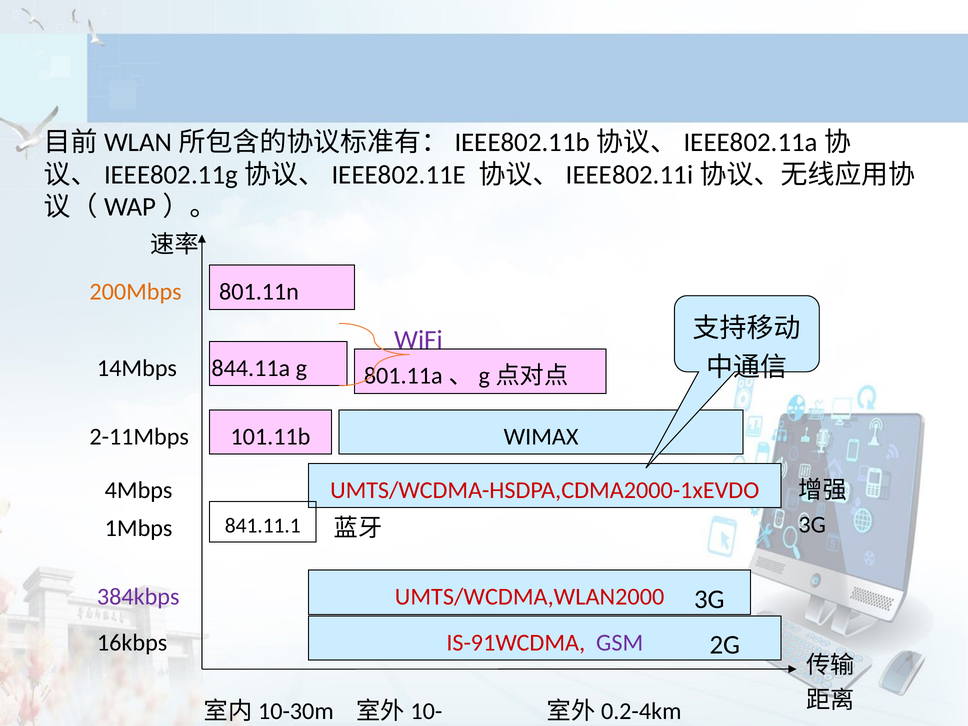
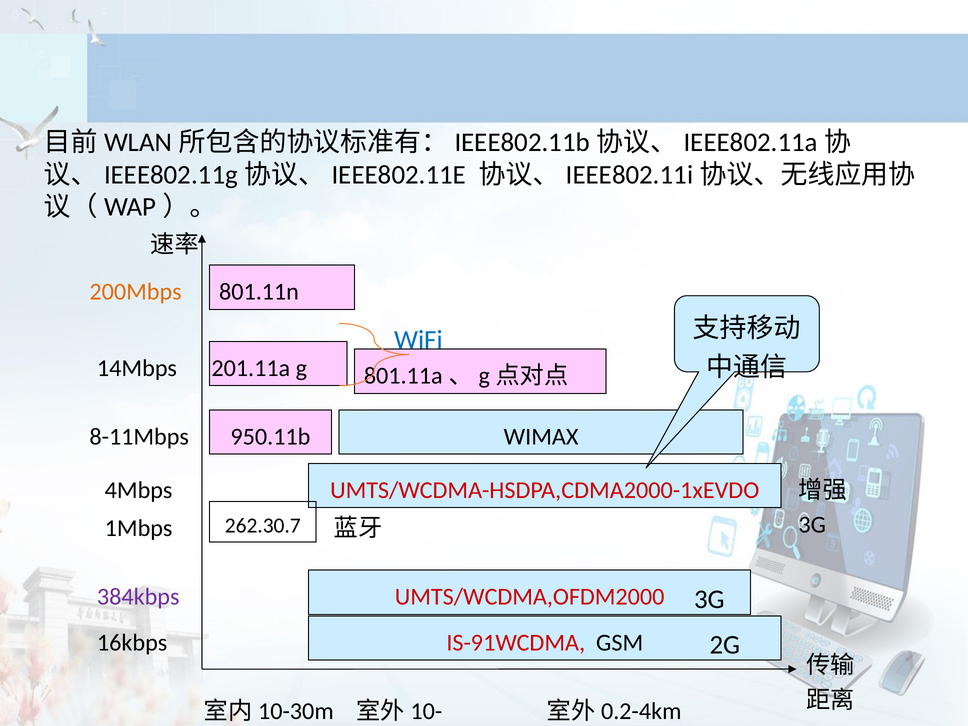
WiFi colour: purple -> blue
844.11a: 844.11a -> 201.11a
2-11Mbps: 2-11Mbps -> 8-11Mbps
101.11b: 101.11b -> 950.11b
841.11.1: 841.11.1 -> 262.30.7
UMTS/WCDMA,WLAN2000: UMTS/WCDMA,WLAN2000 -> UMTS/WCDMA,OFDM2000
GSM colour: purple -> black
